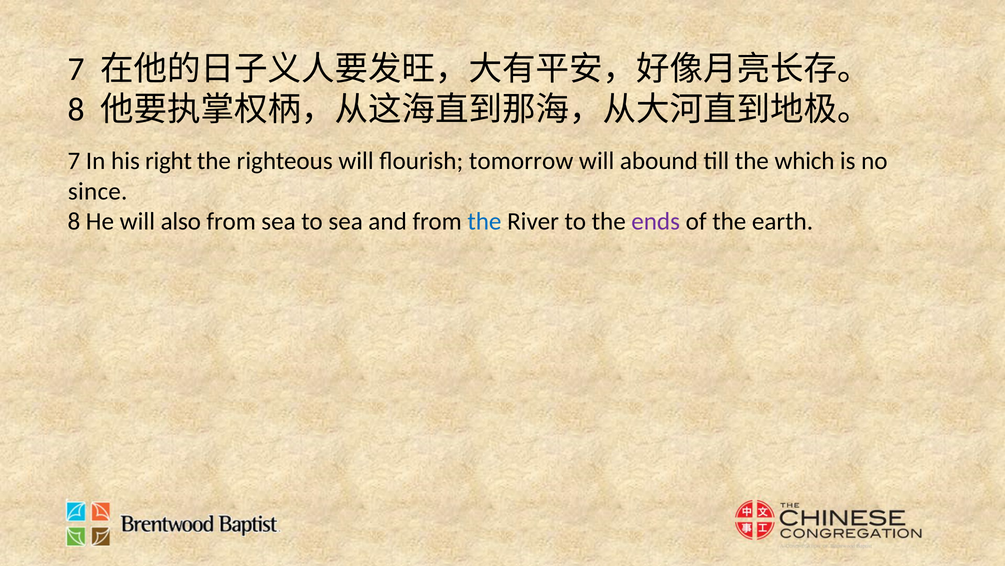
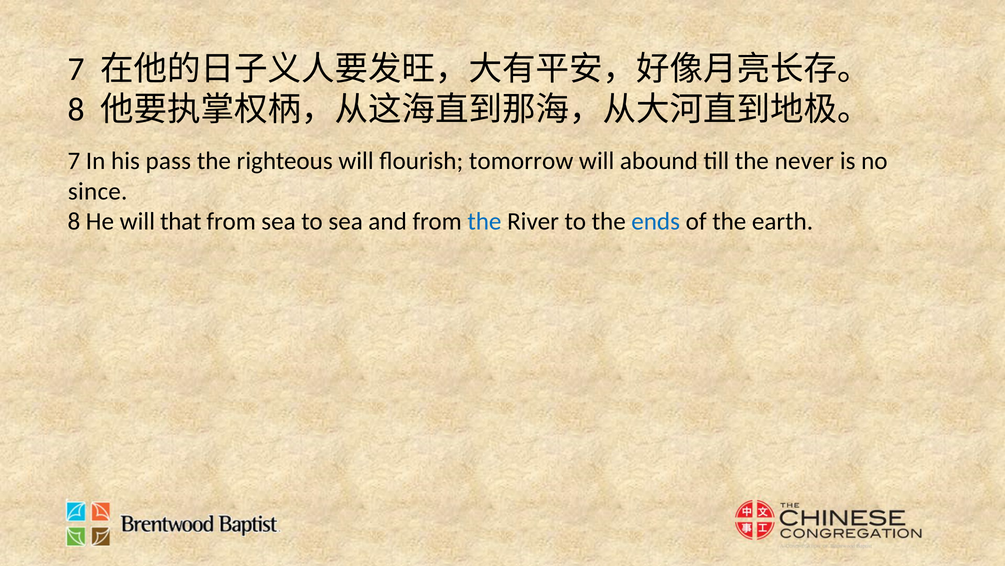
right: right -> pass
which: which -> never
also: also -> that
ends colour: purple -> blue
